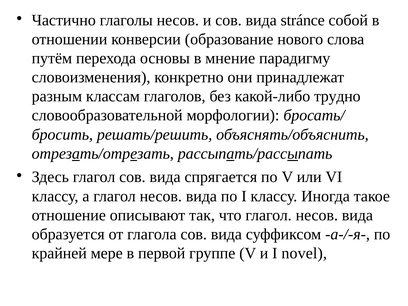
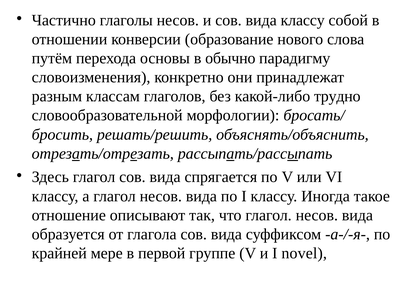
вида stránce: stránce -> классу
мнение: мнение -> обычно
